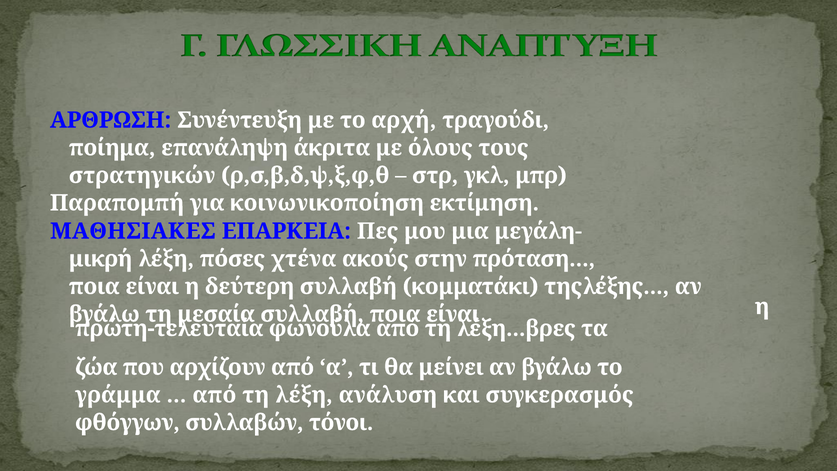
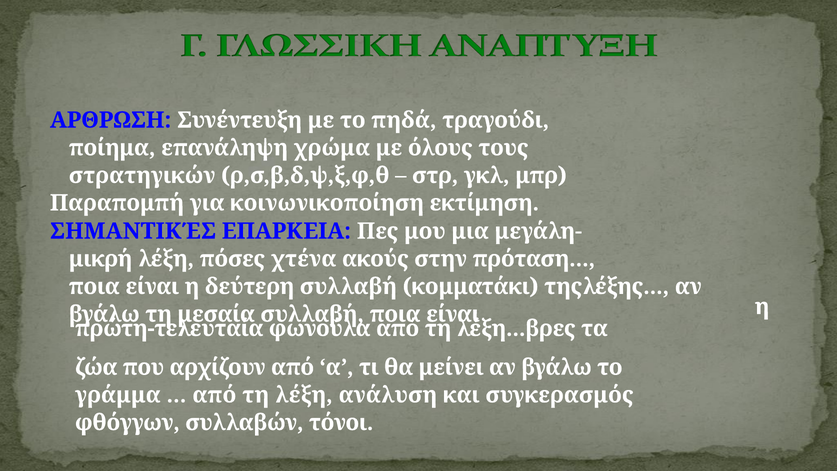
αρχή: αρχή -> πηδά
άκριτα: άκριτα -> χρώμα
ΜΑΘΗΣΙΑΚΕΣ: ΜΑΘΗΣΙΑΚΕΣ -> ΣΗΜΑΝΤΙΚΈΣ
